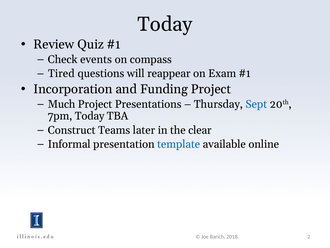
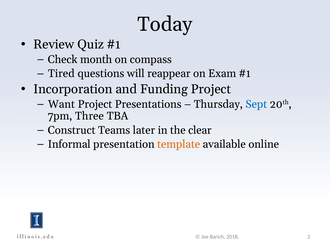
events: events -> month
Much: Much -> Want
7pm Today: Today -> Three
template colour: blue -> orange
